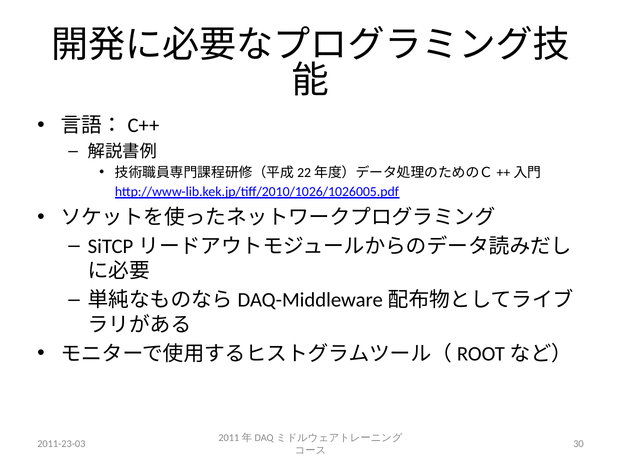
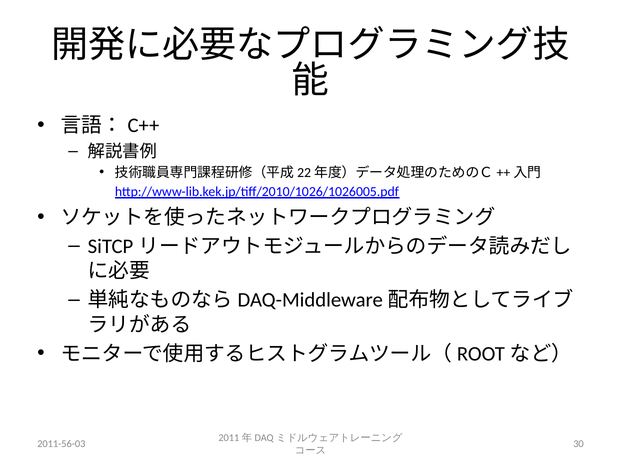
2011-23-03: 2011-23-03 -> 2011-56-03
